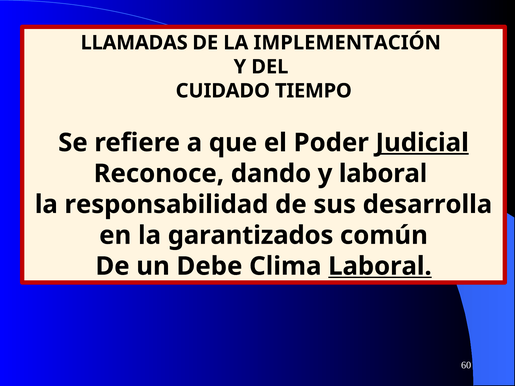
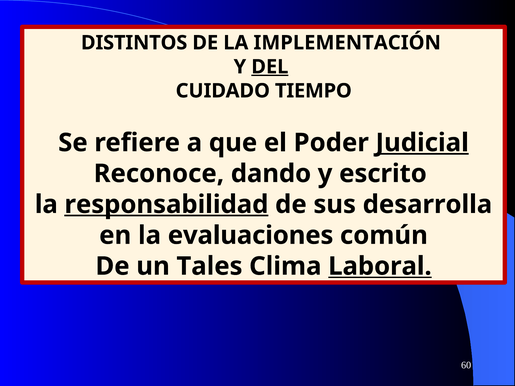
LLAMADAS: LLAMADAS -> DISTINTOS
DEL underline: none -> present
y laboral: laboral -> escrito
responsabilidad underline: none -> present
garantizados: garantizados -> evaluaciones
Debe: Debe -> Tales
